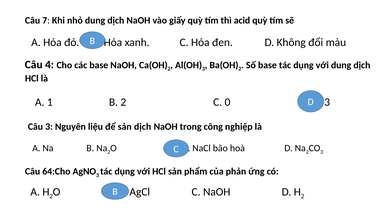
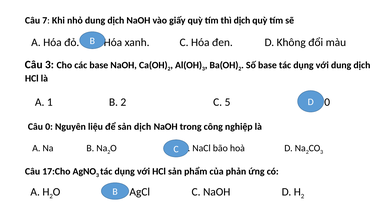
thì acid: acid -> dịch
Câu 4: 4 -> 3
0: 0 -> 5
3 at (327, 102): 3 -> 0
Câu 3: 3 -> 0
64:Cho: 64:Cho -> 17:Cho
